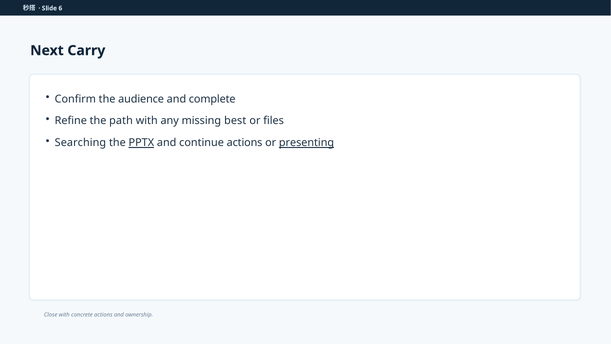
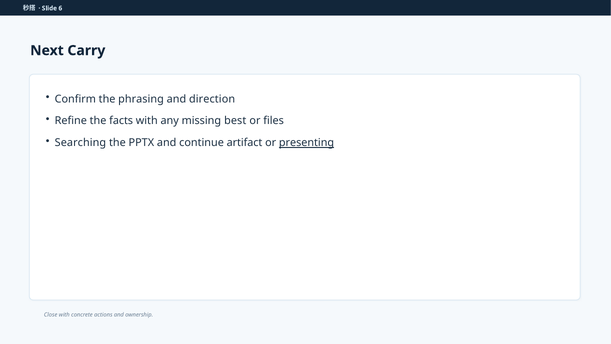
audience: audience -> phrasing
complete: complete -> direction
path: path -> facts
PPTX underline: present -> none
continue actions: actions -> artifact
